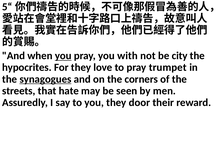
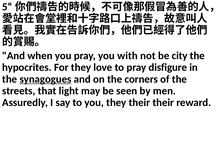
you at (63, 56) underline: present -> none
trumpet: trumpet -> disfigure
hate: hate -> light
they door: door -> their
